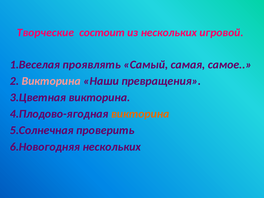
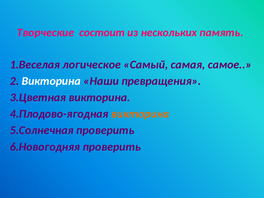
игровой: игровой -> память
проявлять: проявлять -> логическое
Викторина at (51, 81) colour: pink -> white
6.Новогодняя нескольких: нескольких -> проверить
